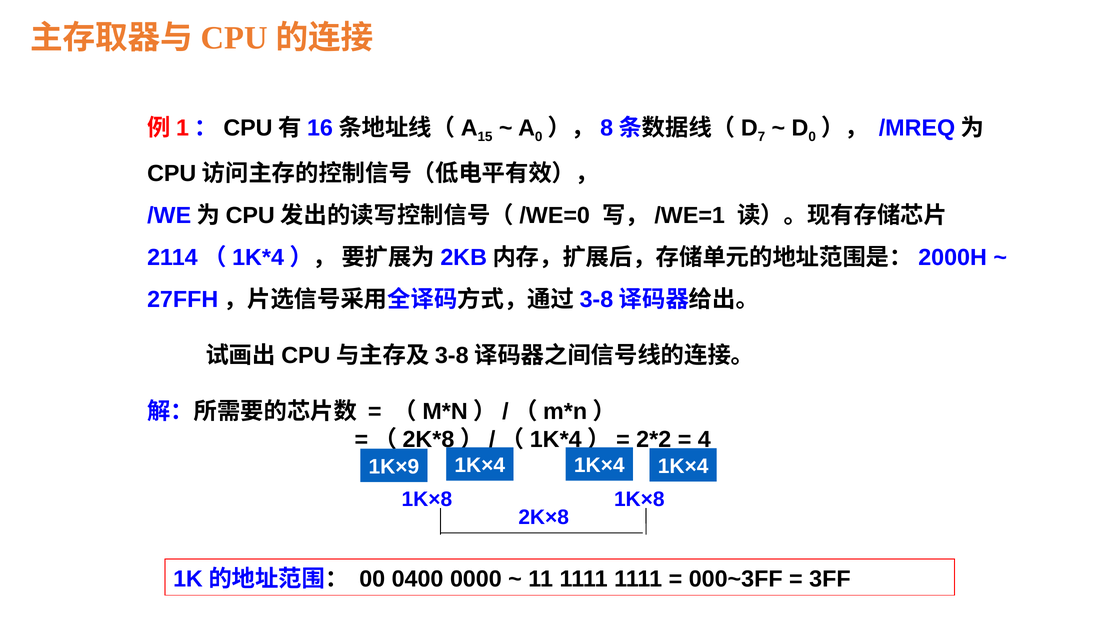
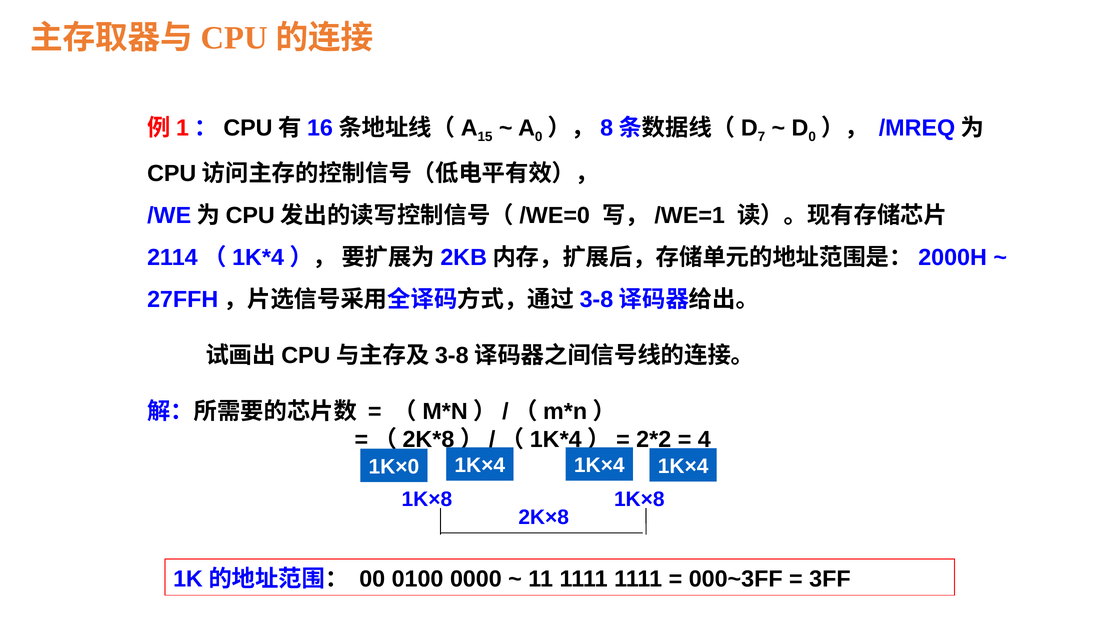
1K×9: 1K×9 -> 1K×0
0400: 0400 -> 0100
